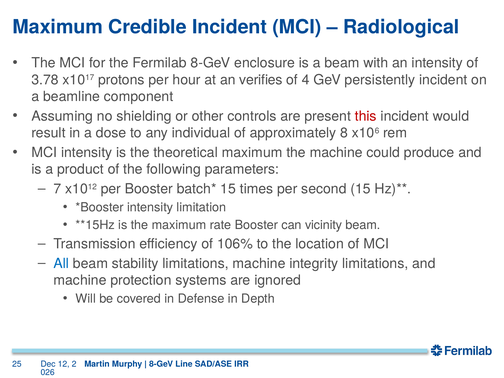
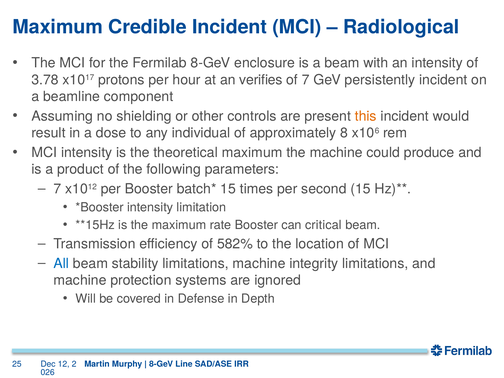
of 4: 4 -> 7
this colour: red -> orange
vicinity: vicinity -> critical
106%: 106% -> 582%
